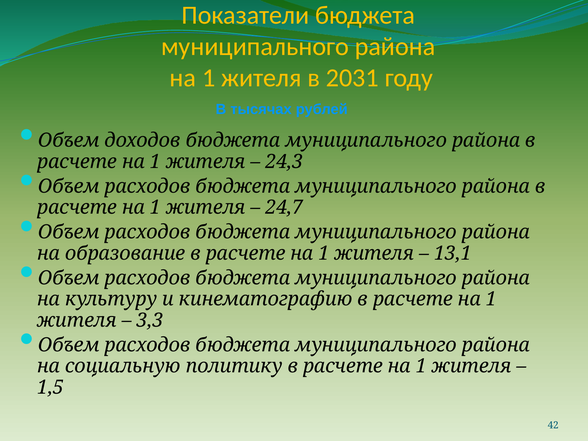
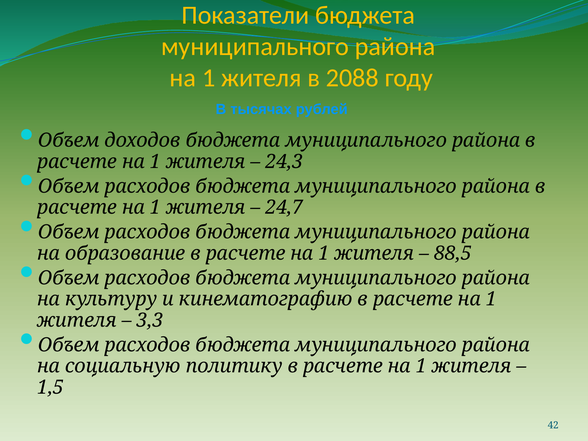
2031: 2031 -> 2088
13,1: 13,1 -> 88,5
